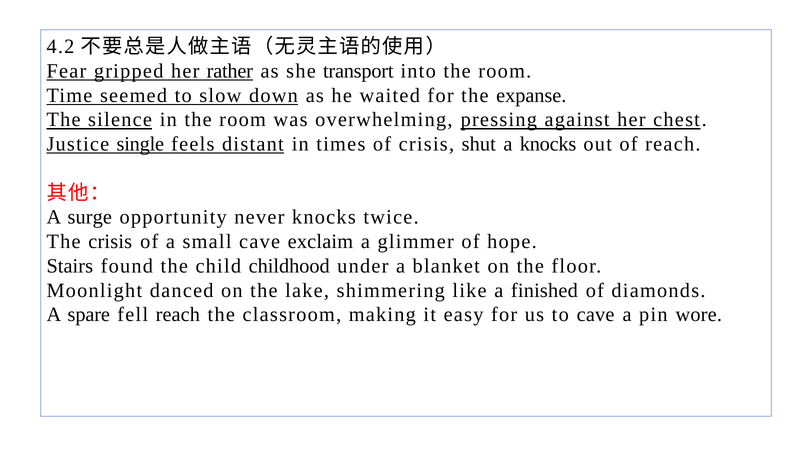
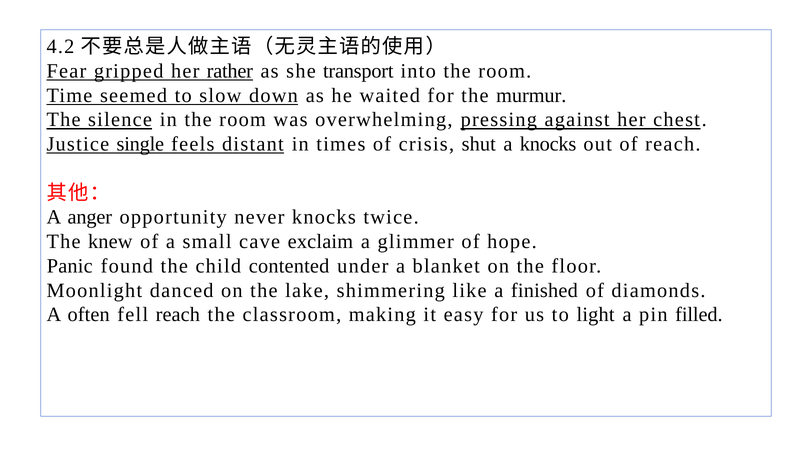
expanse: expanse -> murmur
surge: surge -> anger
The crisis: crisis -> knew
Stairs: Stairs -> Panic
childhood: childhood -> contented
spare: spare -> often
to cave: cave -> light
wore: wore -> filled
